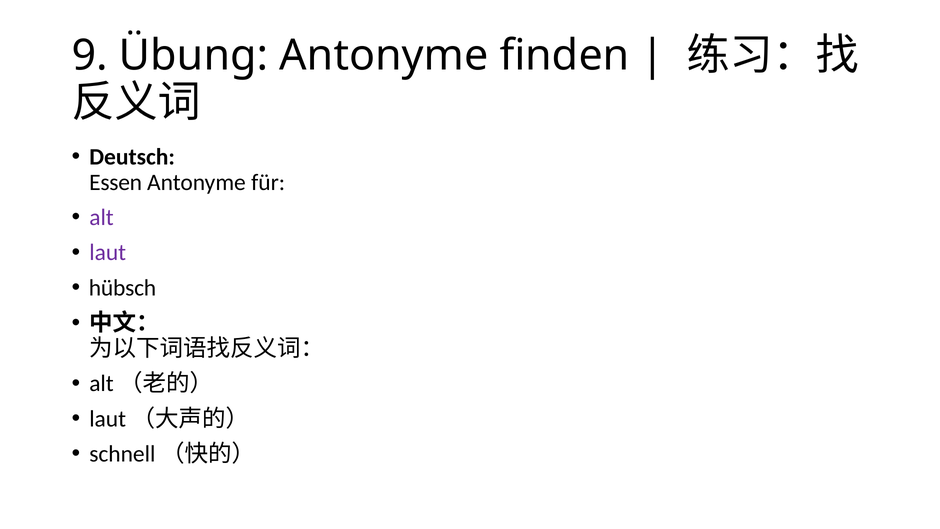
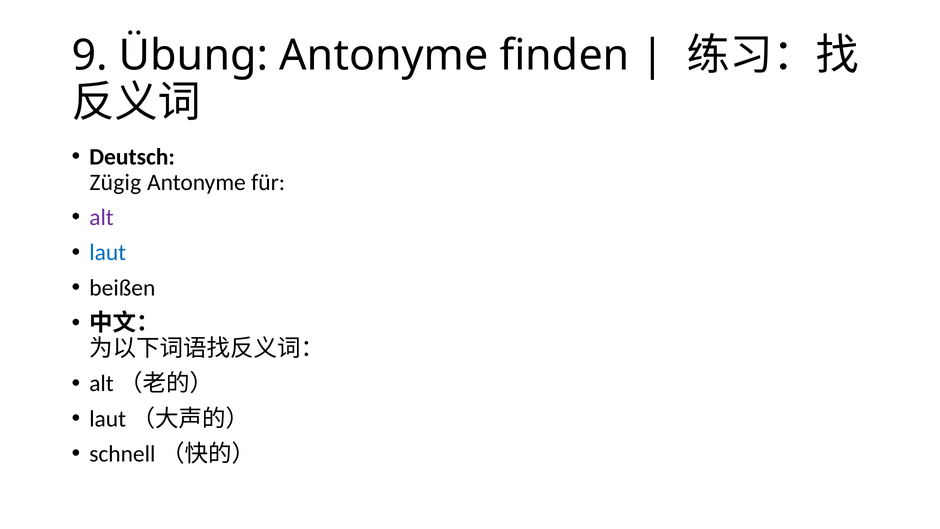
Essen: Essen -> Zügig
laut colour: purple -> blue
hübsch: hübsch -> beißen
